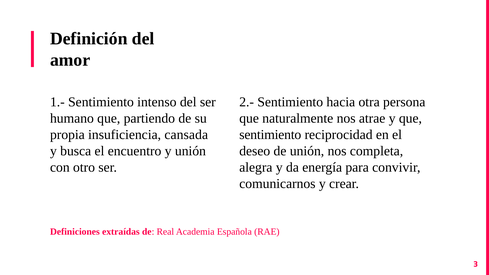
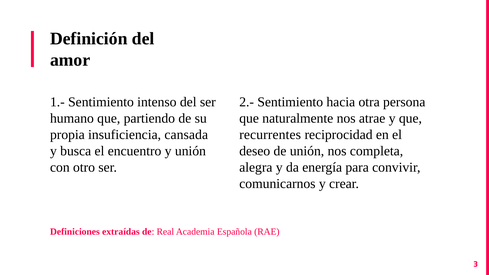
sentimiento at (270, 135): sentimiento -> recurrentes
